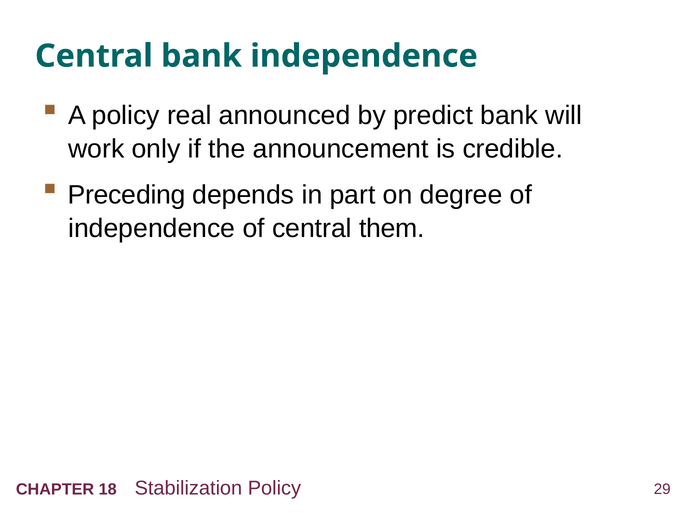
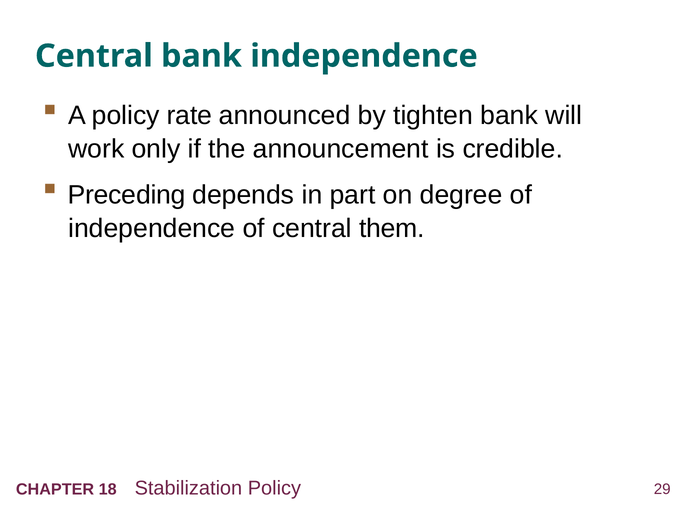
real: real -> rate
predict: predict -> tighten
